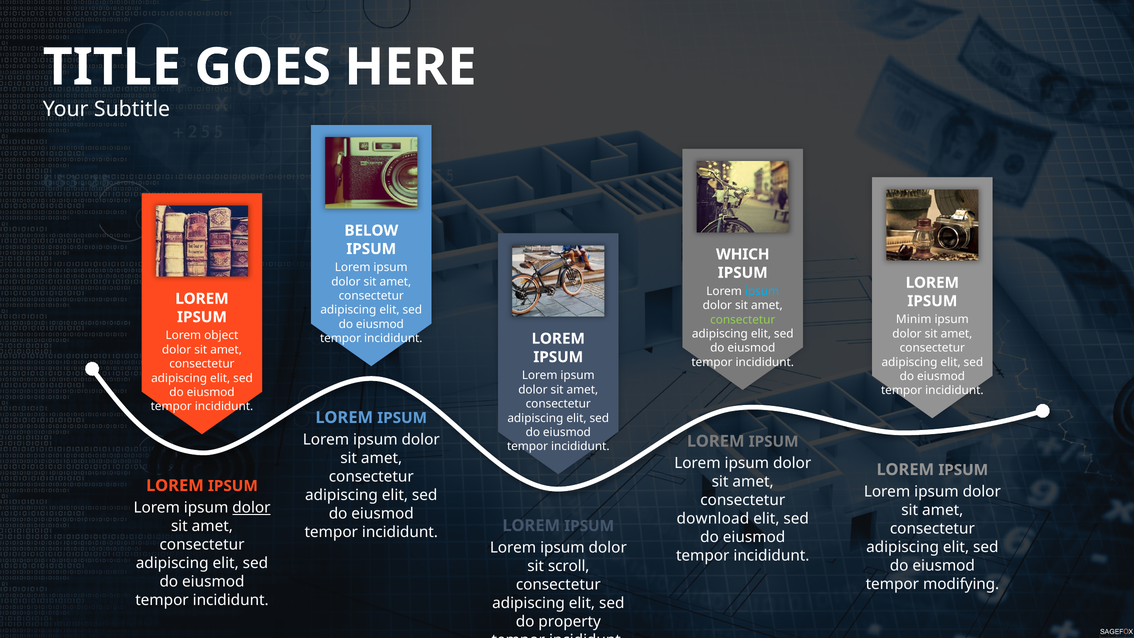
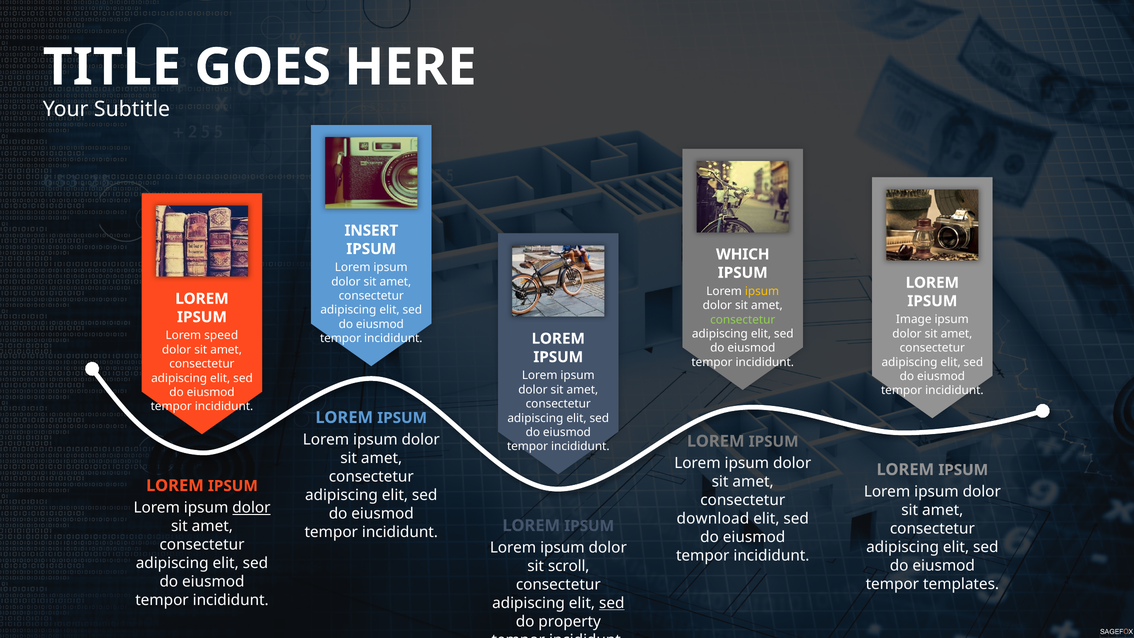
BELOW: BELOW -> INSERT
ipsum at (762, 291) colour: light blue -> yellow
Minim: Minim -> Image
object: object -> speed
modifying: modifying -> templates
sed at (612, 603) underline: none -> present
